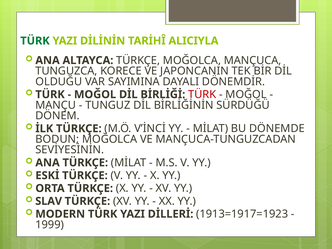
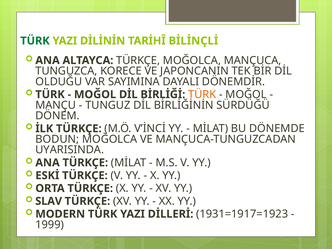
ALICIYLA: ALICIYLA -> BİLİNÇLİ
TÜRK at (202, 94) colour: red -> orange
SEVİYESİNİN: SEVİYESİNİN -> UYARISINDA
1913=1917=1923: 1913=1917=1923 -> 1931=1917=1923
